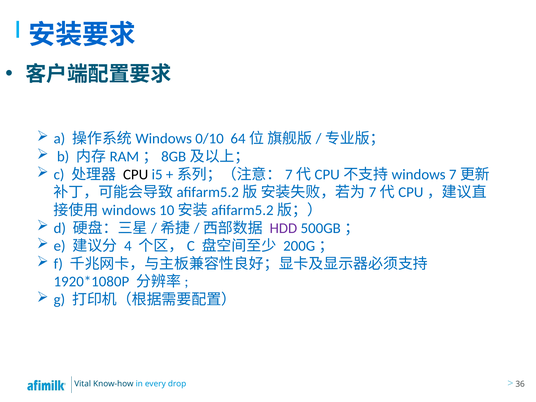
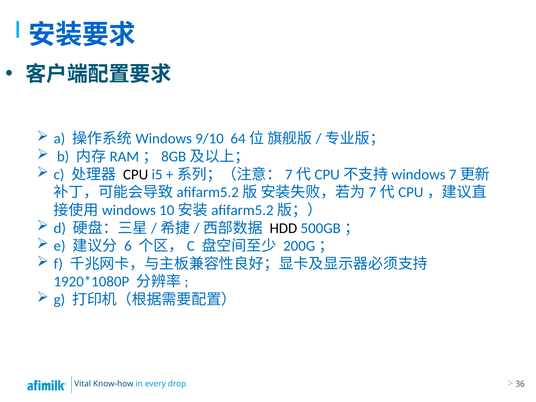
0/10: 0/10 -> 9/10
HDD colour: purple -> black
4: 4 -> 6
